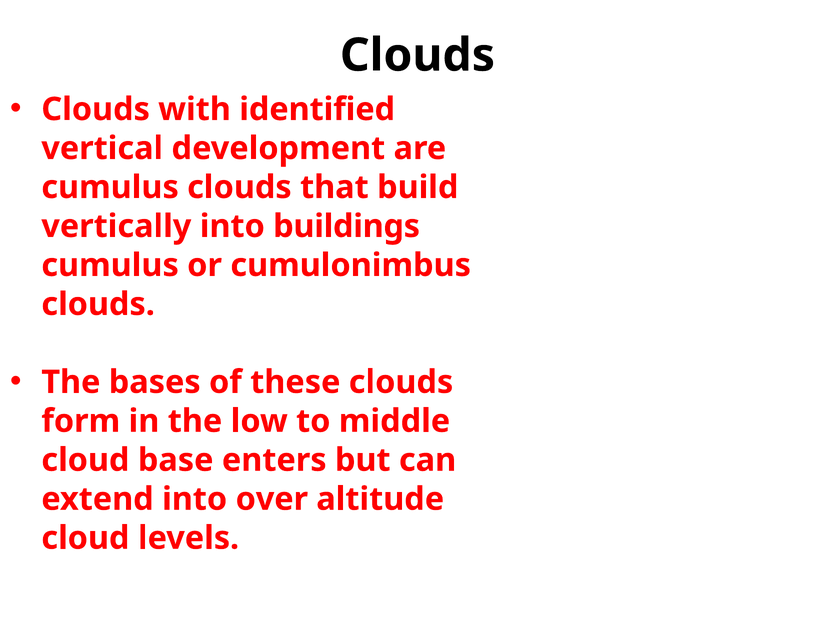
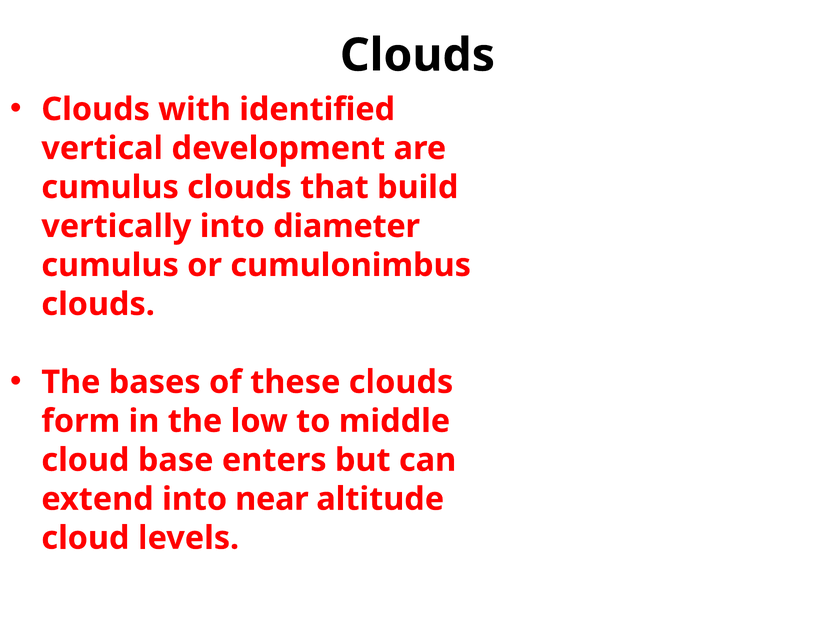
buildings: buildings -> diameter
over: over -> near
